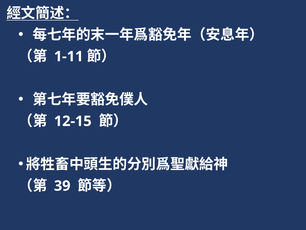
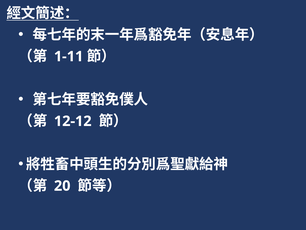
12-15: 12-15 -> 12-12
39: 39 -> 20
